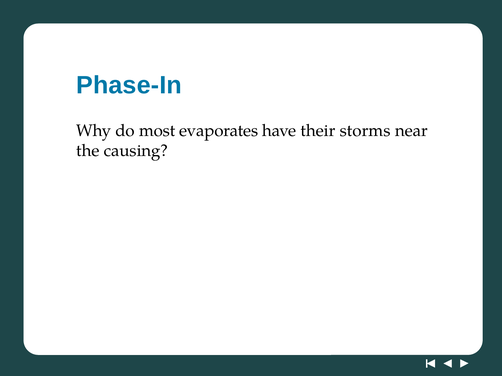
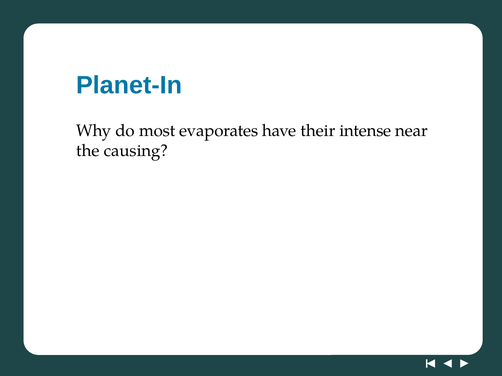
Phase-In: Phase-In -> Planet-In
storms: storms -> intense
